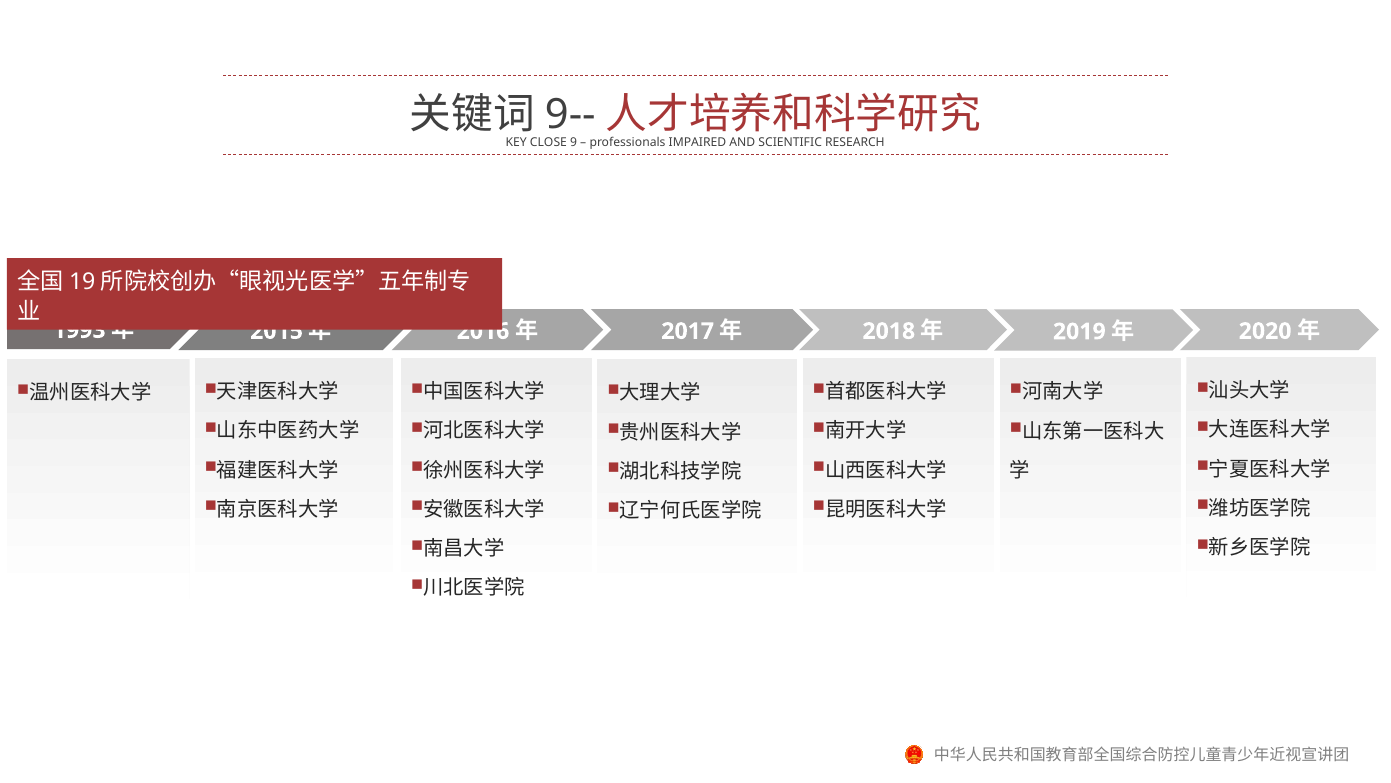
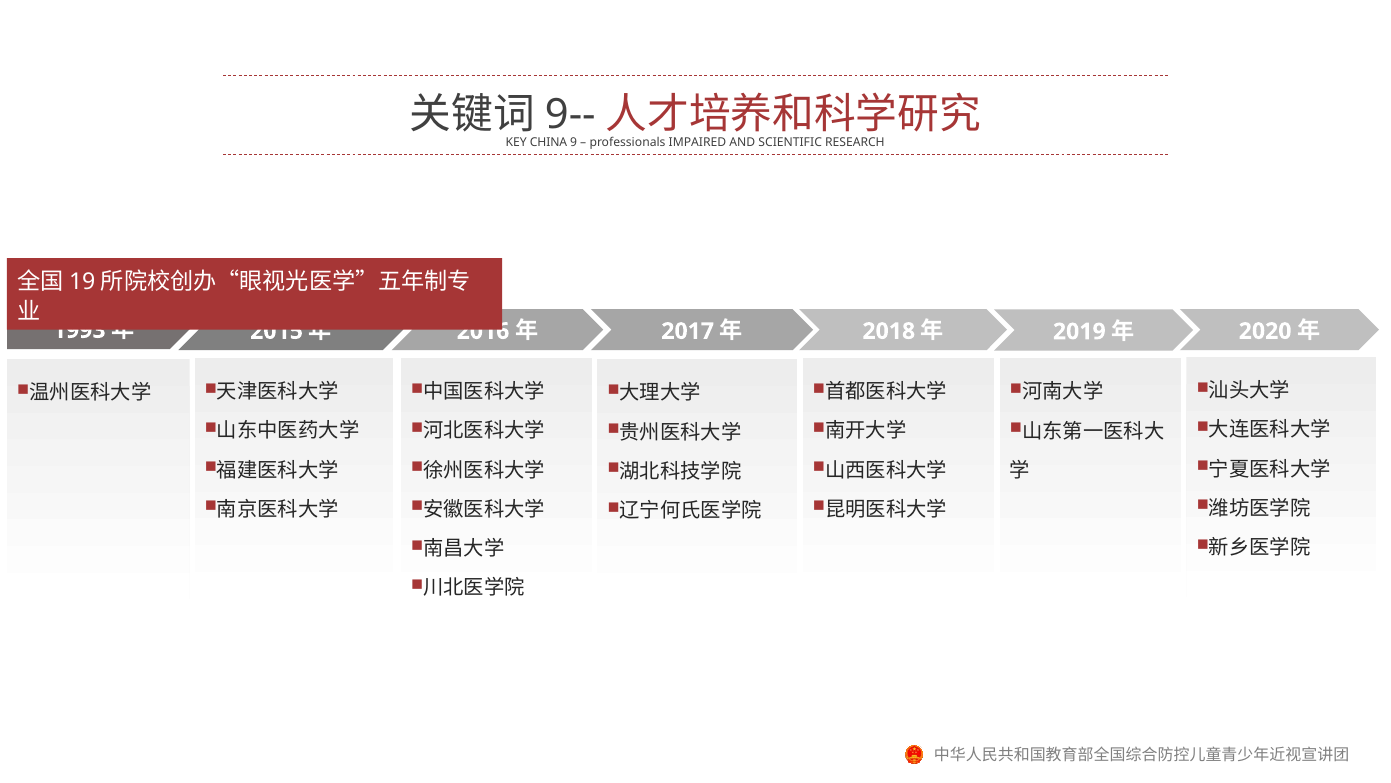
CLOSE: CLOSE -> CHINA
